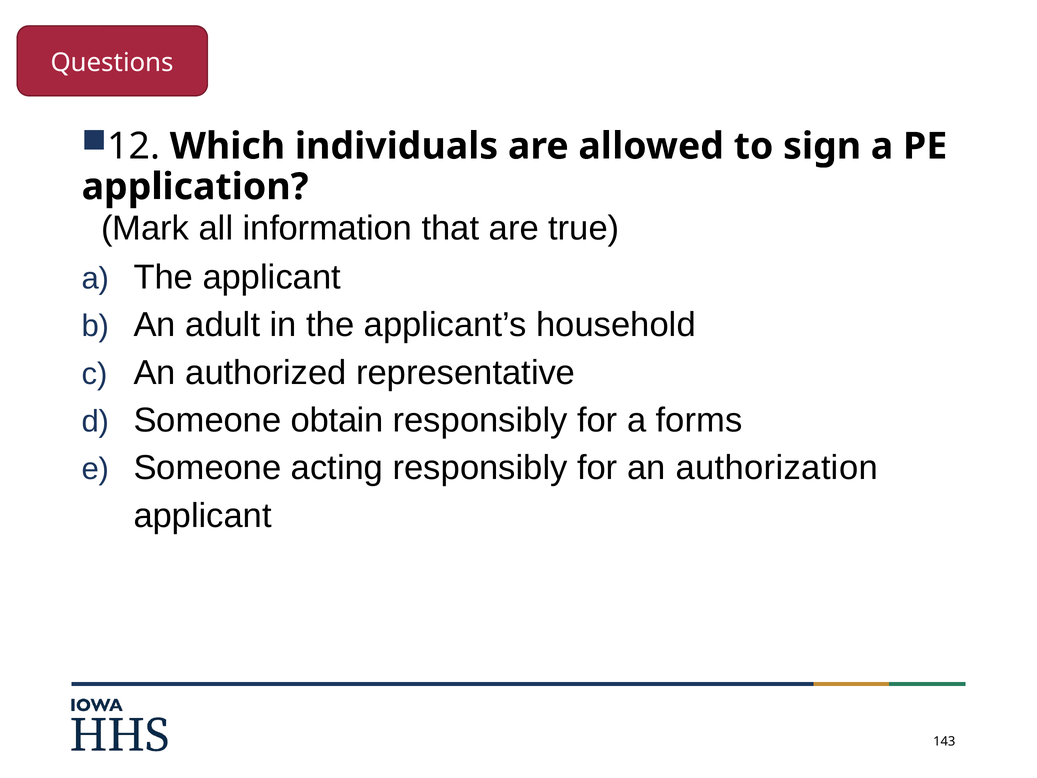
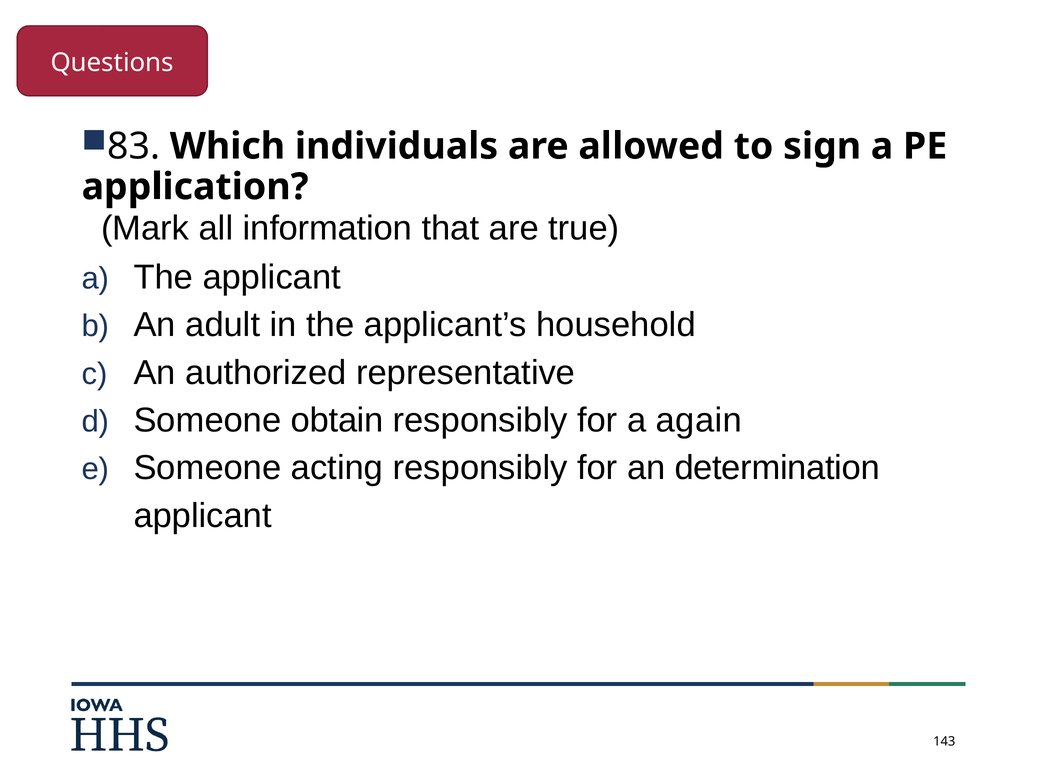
12: 12 -> 83
forms: forms -> again
authorization: authorization -> determination
